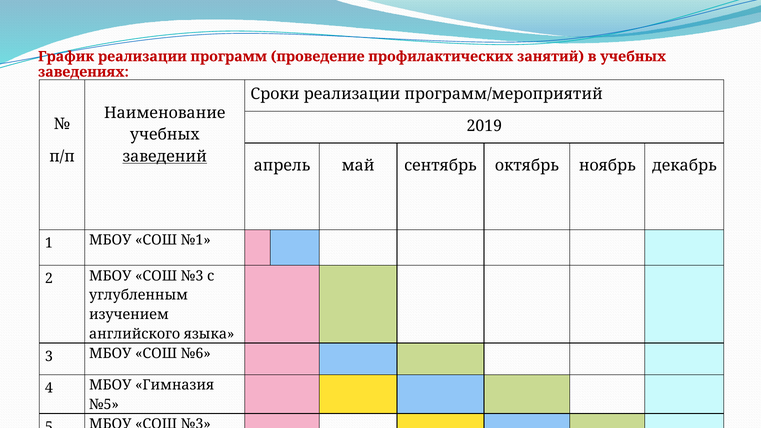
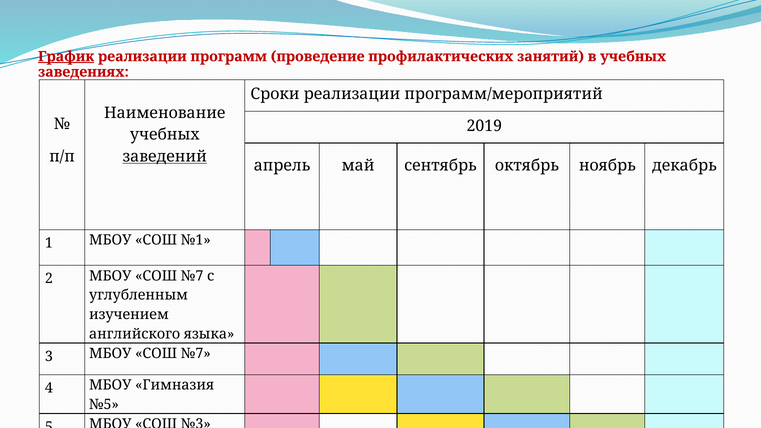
График underline: none -> present
2 МБОУ СОШ №3: №3 -> №7
3 МБОУ СОШ №6: №6 -> №7
